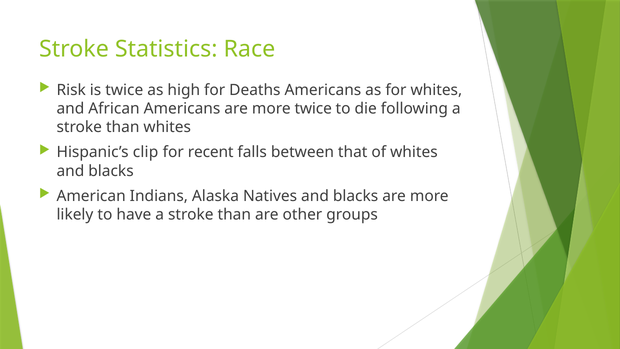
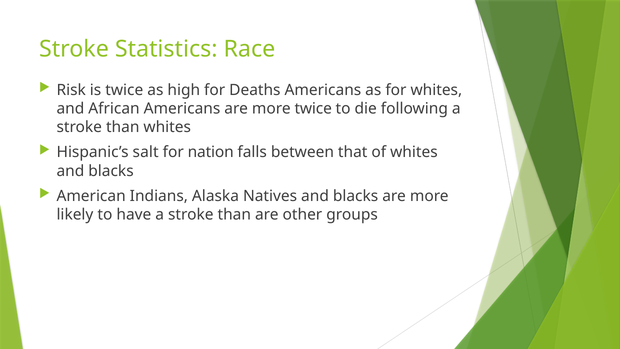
clip: clip -> salt
recent: recent -> nation
